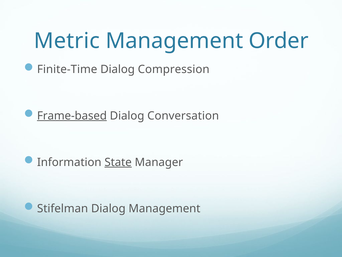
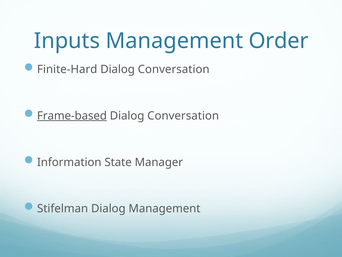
Metric: Metric -> Inputs
Finite-Time: Finite-Time -> Finite-Hard
Compression at (174, 69): Compression -> Conversation
State underline: present -> none
